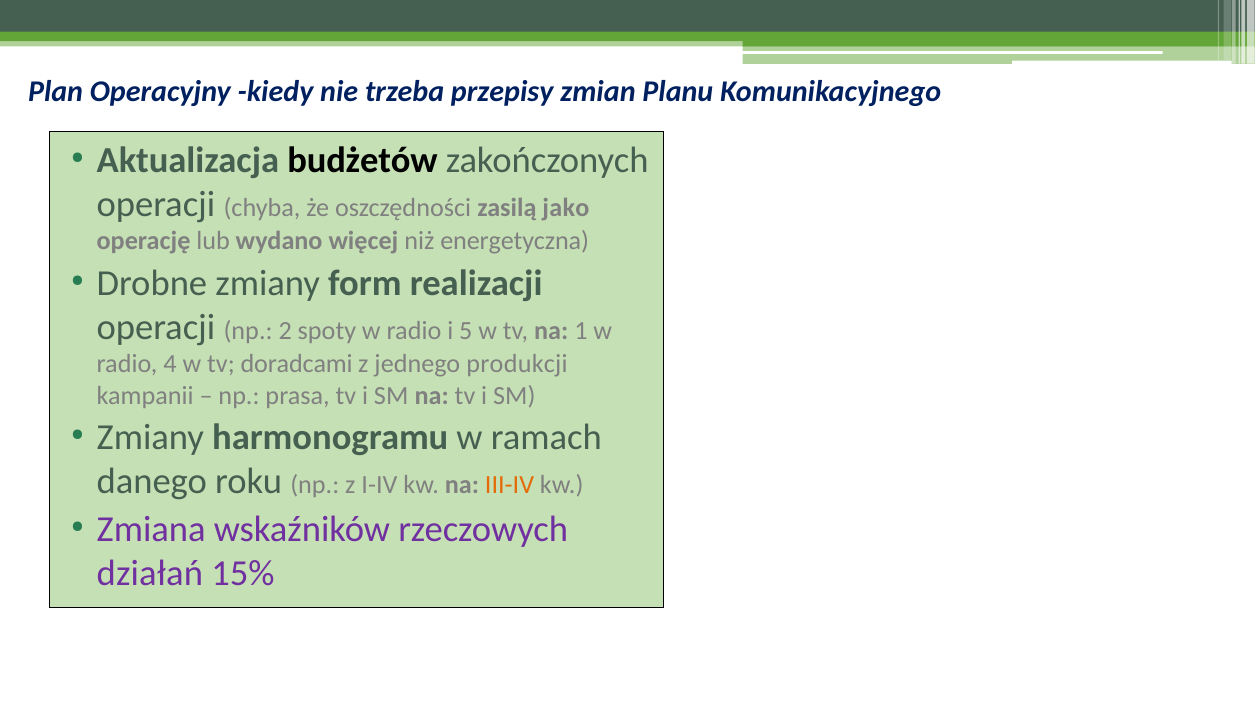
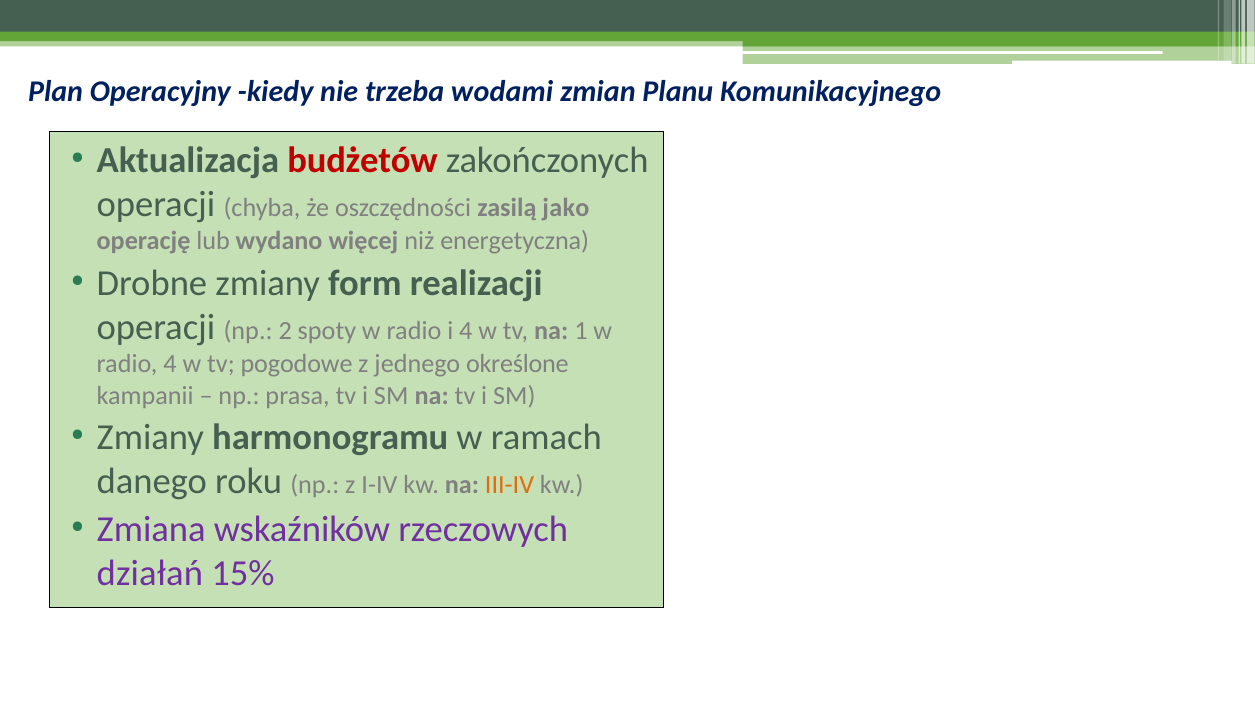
przepisy: przepisy -> wodami
budżetów colour: black -> red
i 5: 5 -> 4
doradcami: doradcami -> pogodowe
produkcji: produkcji -> określone
